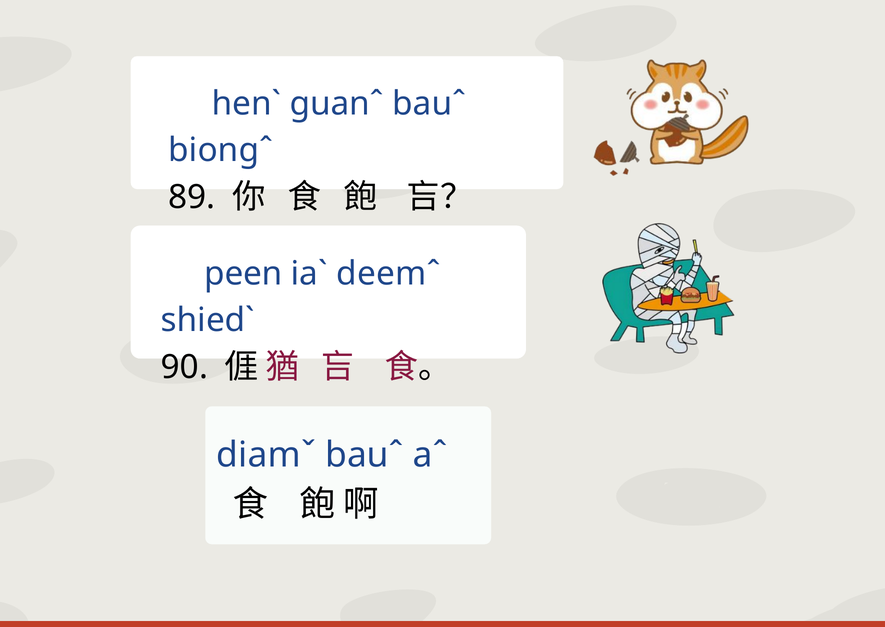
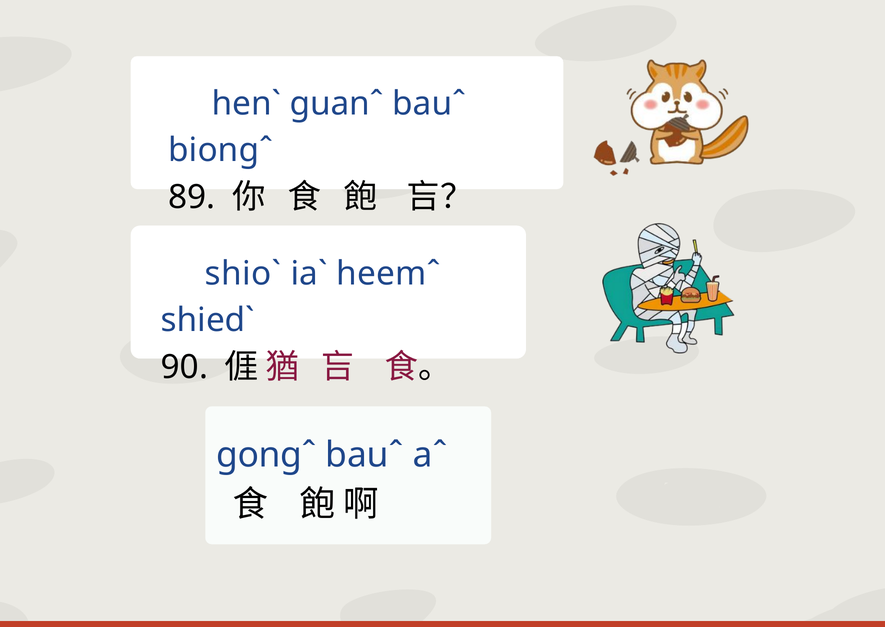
peen: peen -> shioˋ
deemˆ: deemˆ -> heemˆ
diamˇ: diamˇ -> gongˆ
